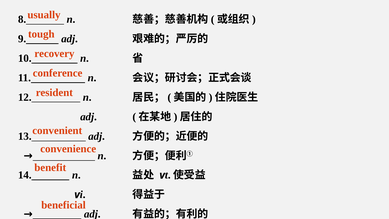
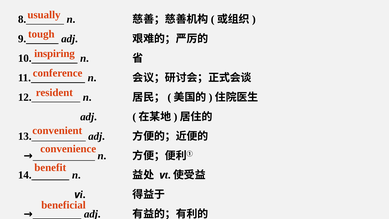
recovery: recovery -> inspiring
